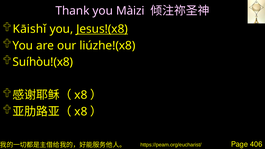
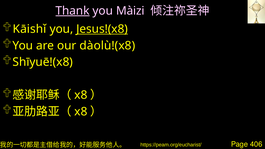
Thank underline: none -> present
liúzhe!(x8: liúzhe!(x8 -> dàolù!(x8
Suíhòu!(x8: Suíhòu!(x8 -> Shīyuē!(x8
